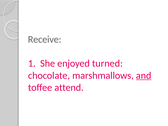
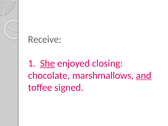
She underline: none -> present
turned: turned -> closing
attend: attend -> signed
